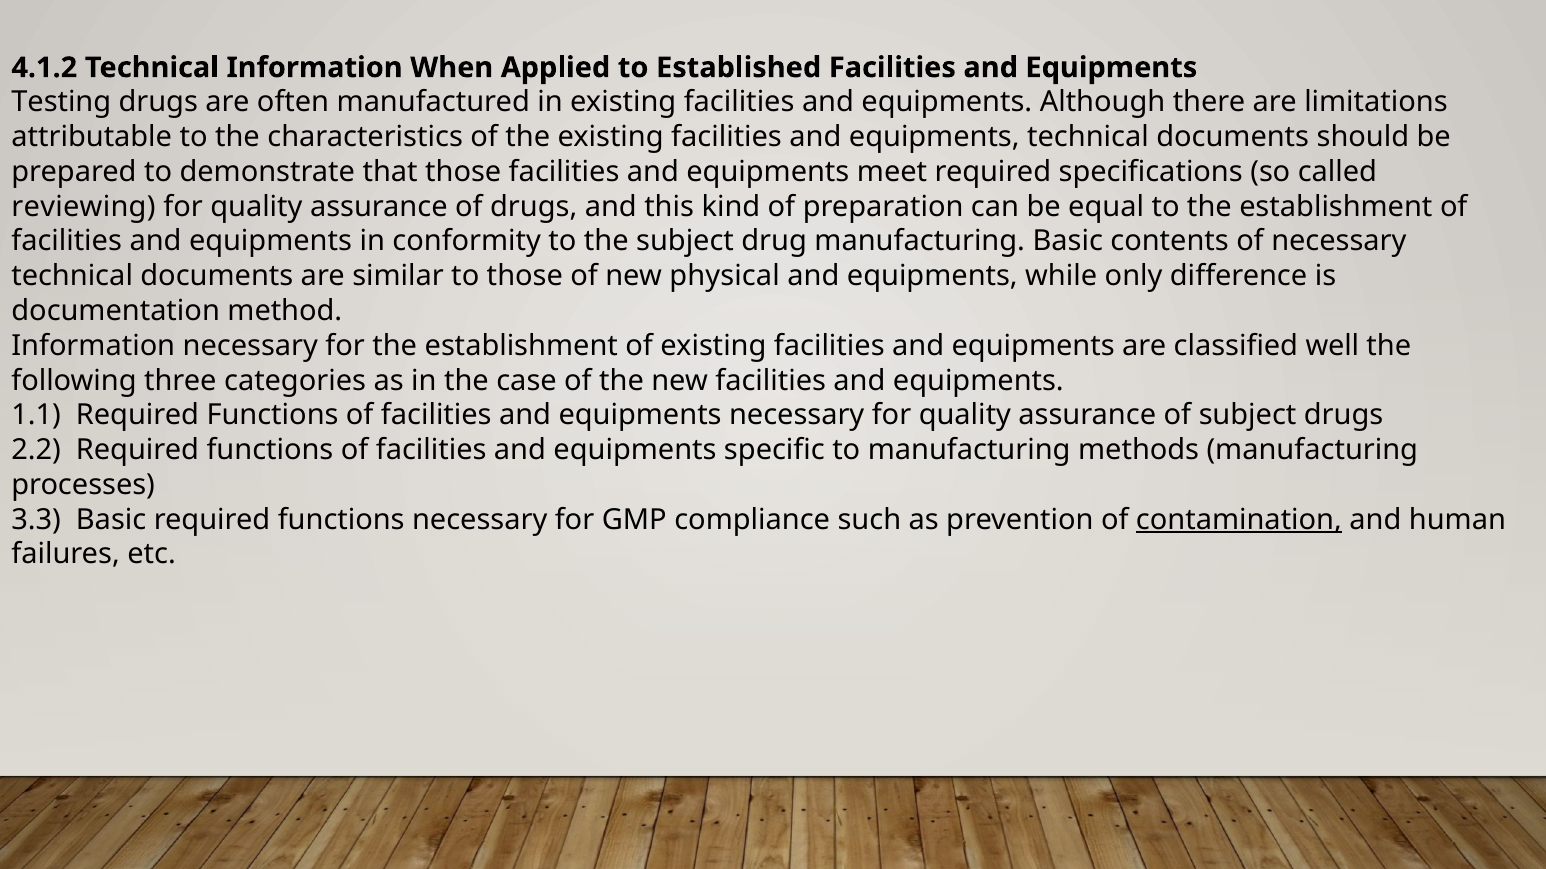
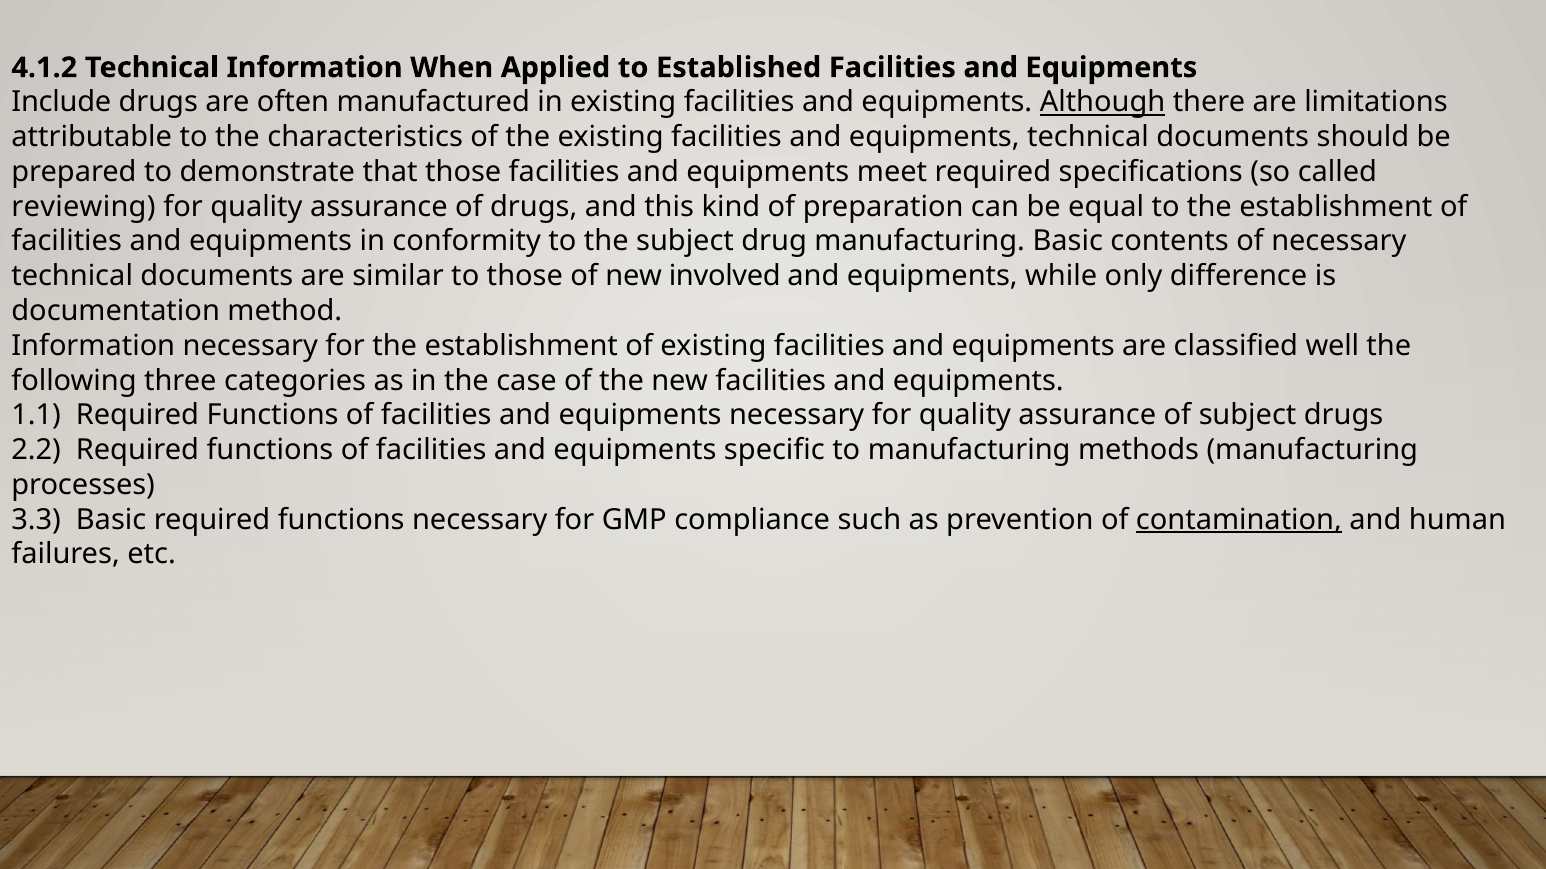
Testing: Testing -> Include
Although underline: none -> present
physical: physical -> involved
